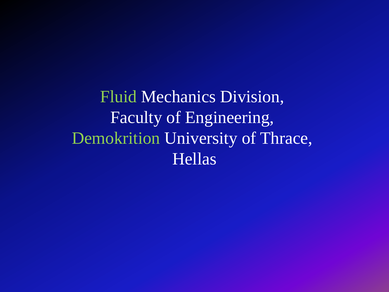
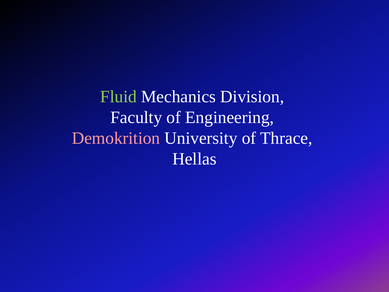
Demokrition colour: light green -> pink
